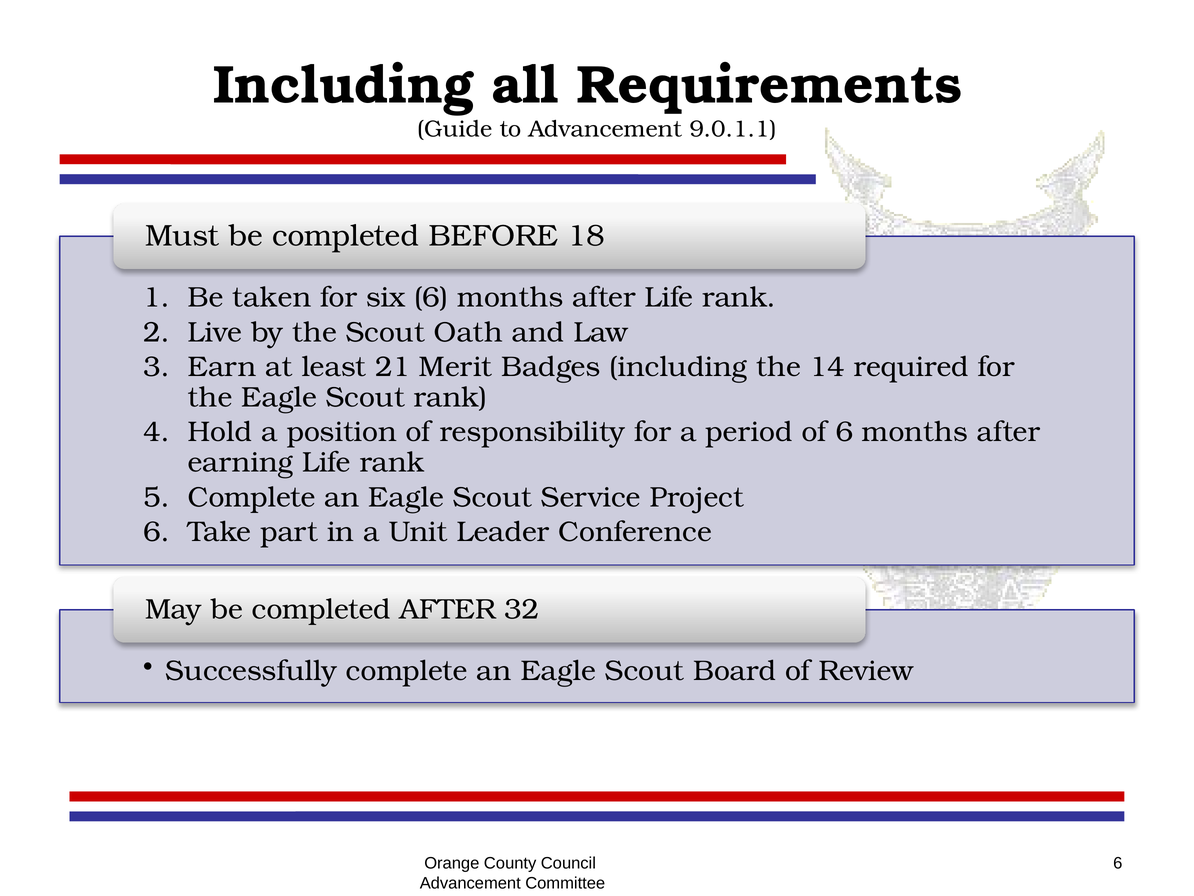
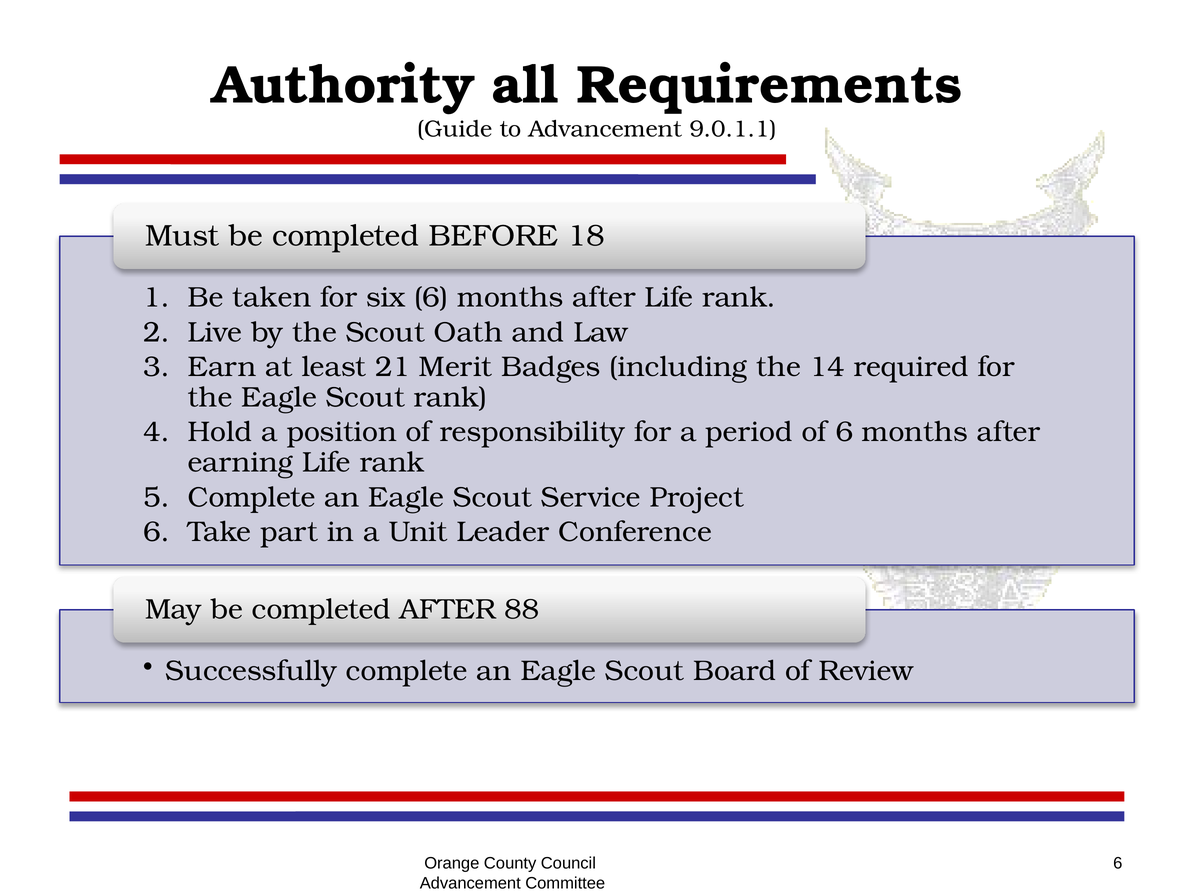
Including at (344, 85): Including -> Authority
32: 32 -> 88
